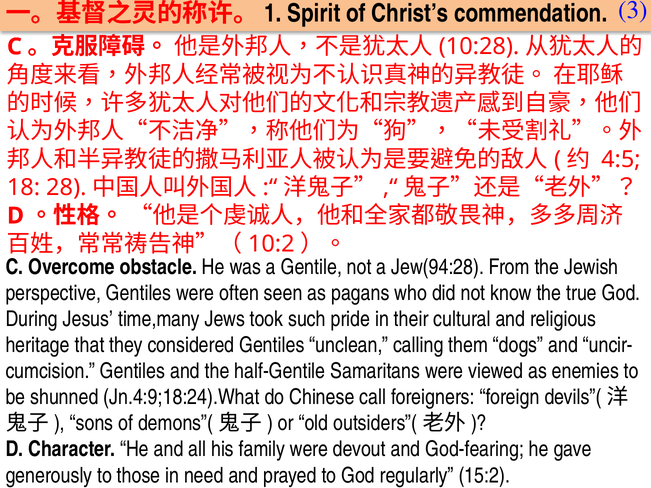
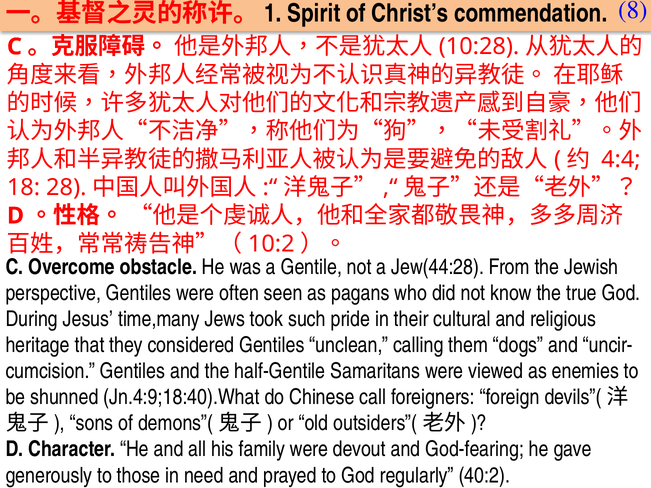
3: 3 -> 8
4:5: 4:5 -> 4:4
Jew(94:28: Jew(94:28 -> Jew(44:28
Jn.4:9;18:24).What: Jn.4:9;18:24).What -> Jn.4:9;18:40).What
15:2: 15:2 -> 40:2
